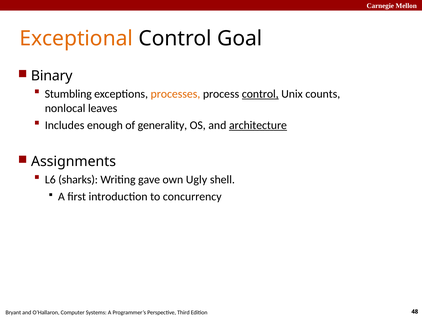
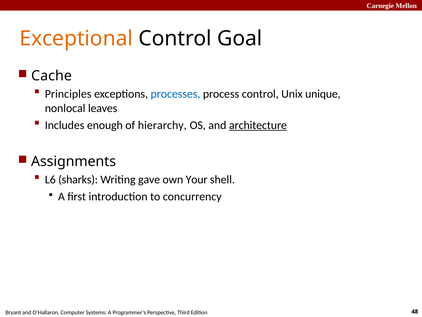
Binary: Binary -> Cache
Stumbling: Stumbling -> Principles
processes colour: orange -> blue
control at (260, 94) underline: present -> none
counts: counts -> unique
generality: generality -> hierarchy
Ugly: Ugly -> Your
